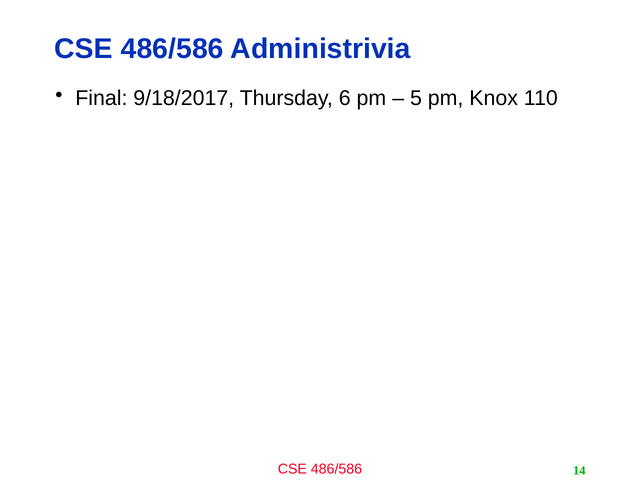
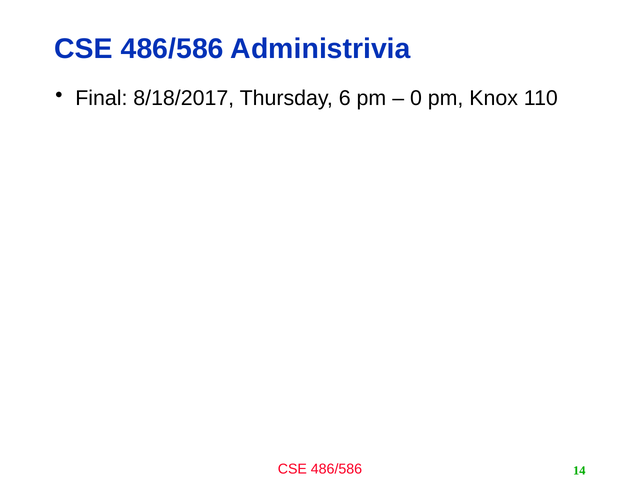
9/18/2017: 9/18/2017 -> 8/18/2017
5: 5 -> 0
